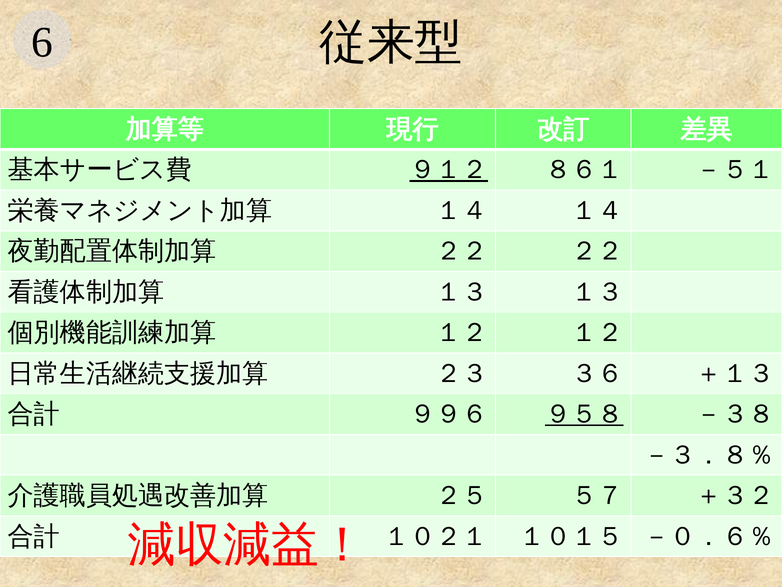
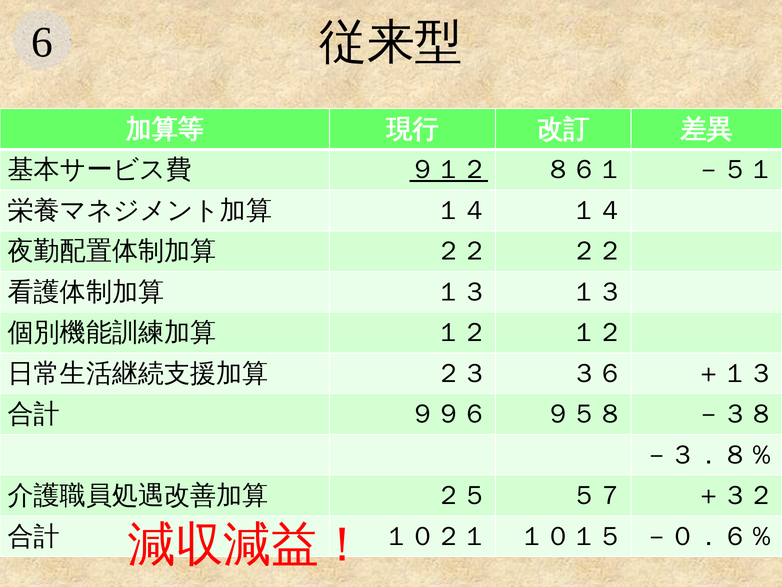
９５８ underline: present -> none
